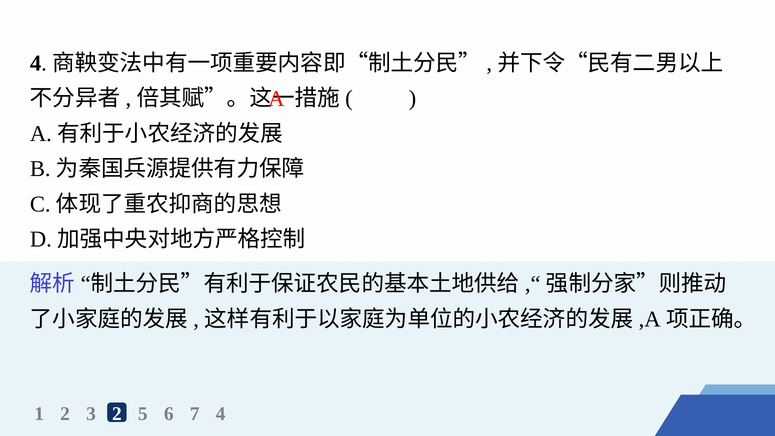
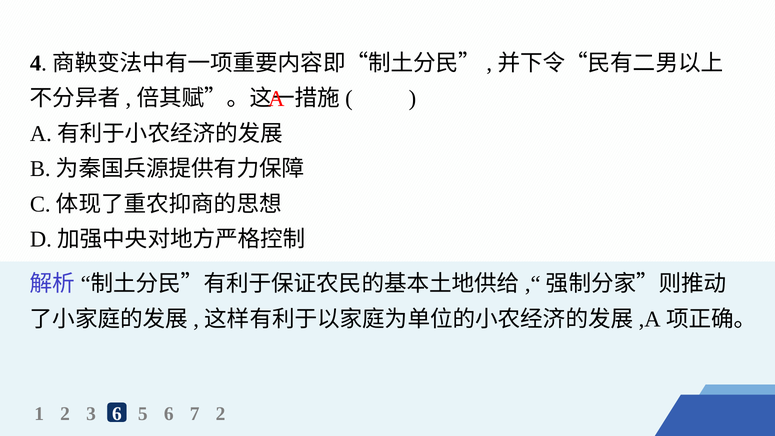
3 2: 2 -> 6
7 4: 4 -> 2
